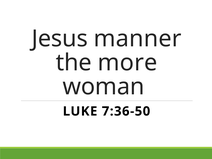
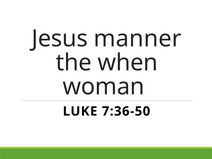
more: more -> when
